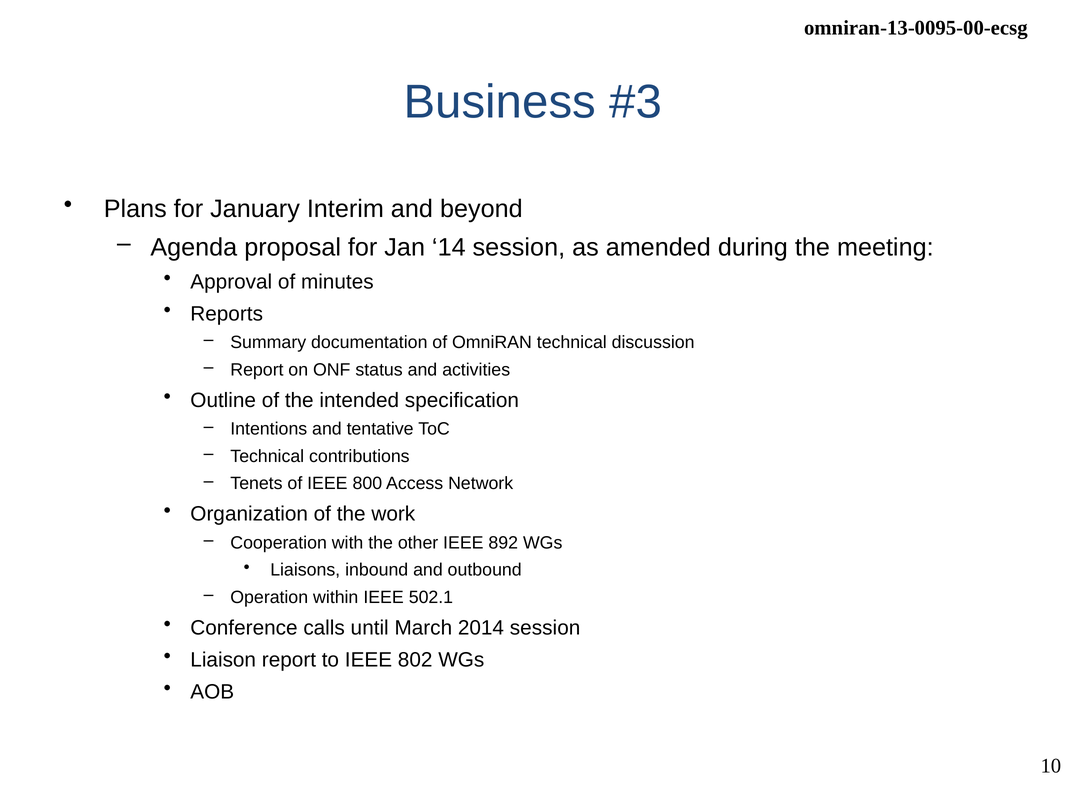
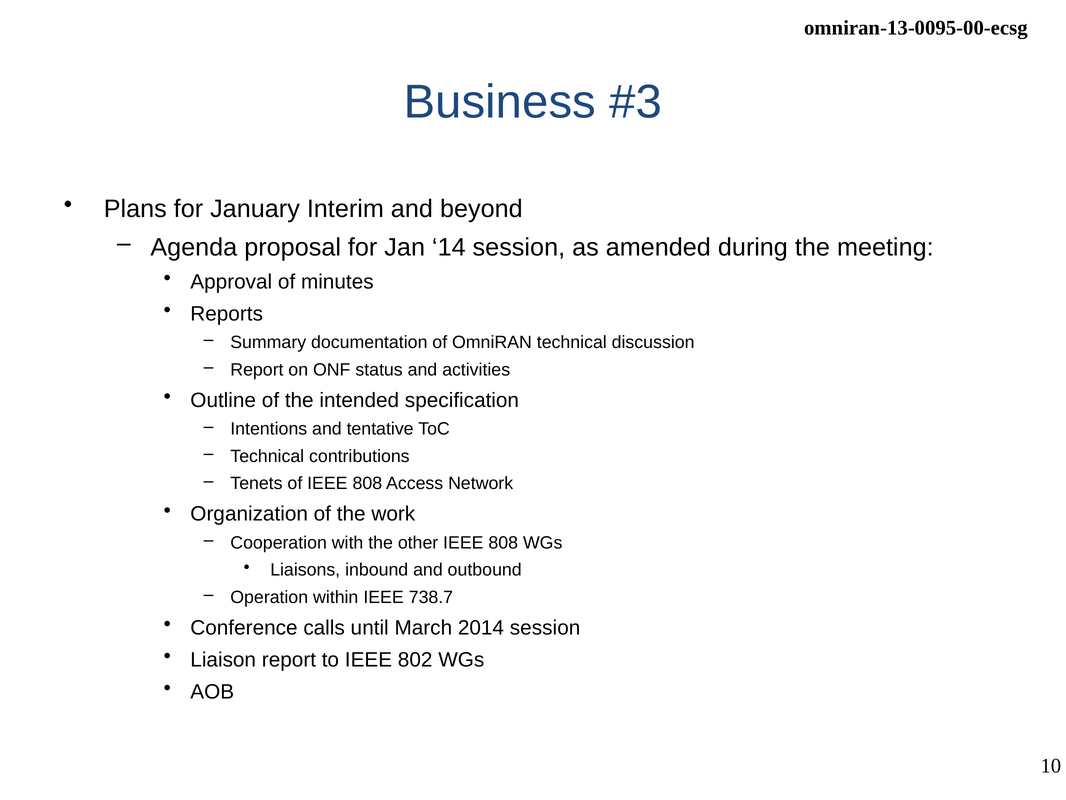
of IEEE 800: 800 -> 808
other IEEE 892: 892 -> 808
502.1: 502.1 -> 738.7
